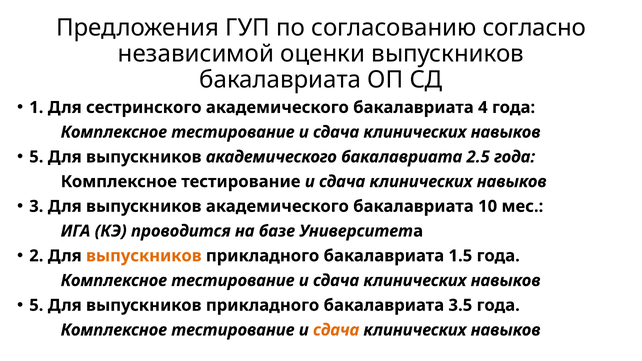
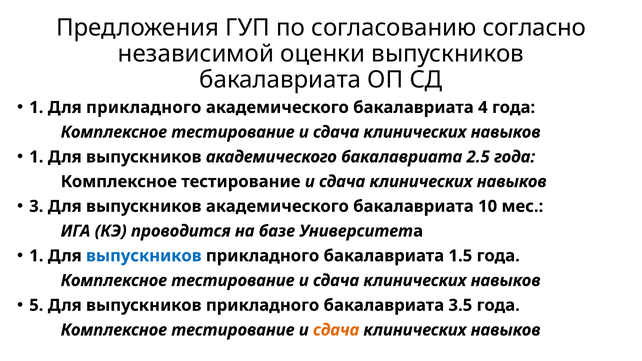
Для сестринского: сестринского -> прикладного
5 at (36, 157): 5 -> 1
2 at (36, 256): 2 -> 1
выпускников at (144, 256) colour: orange -> blue
